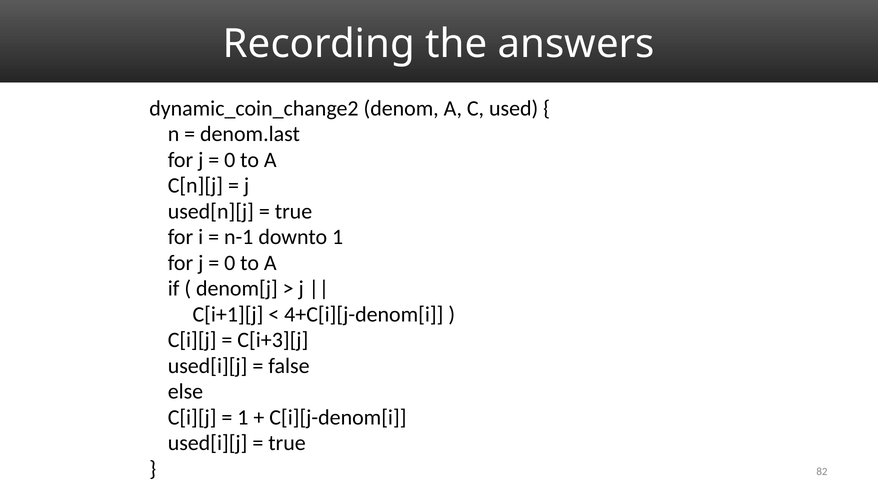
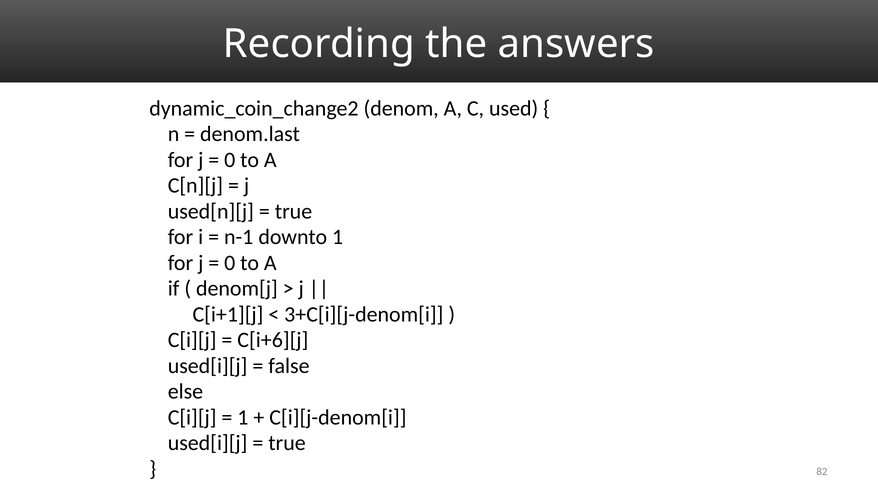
4+C[i][j-denom[i: 4+C[i][j-denom[i -> 3+C[i][j-denom[i
C[i+3][j: C[i+3][j -> C[i+6][j
